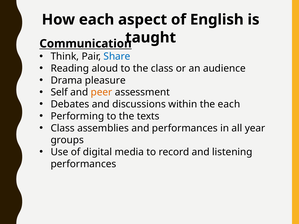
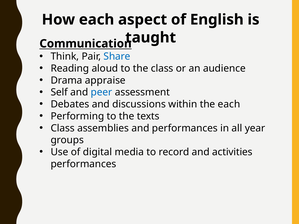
pleasure: pleasure -> appraise
peer colour: orange -> blue
listening: listening -> activities
